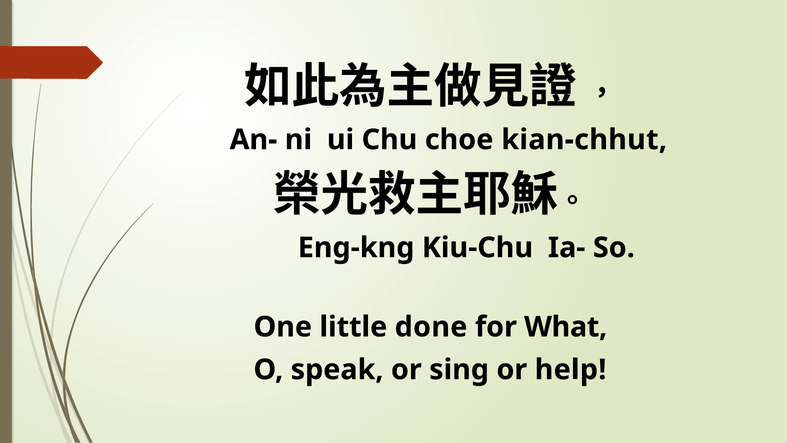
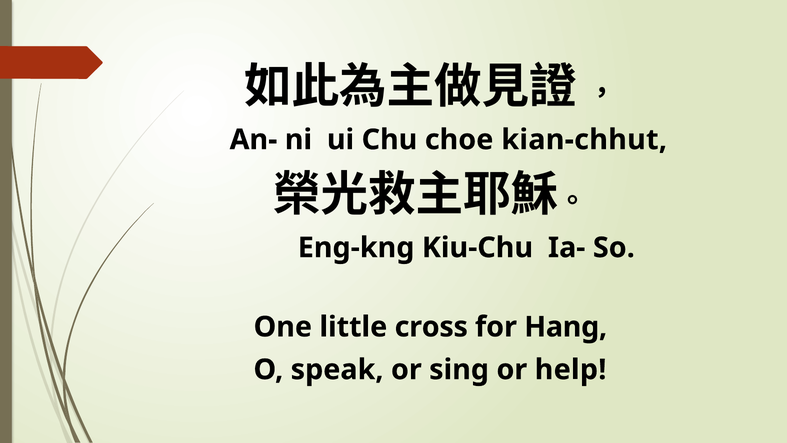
done: done -> cross
What: What -> Hang
